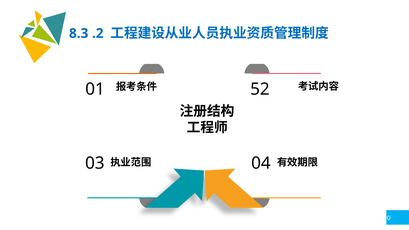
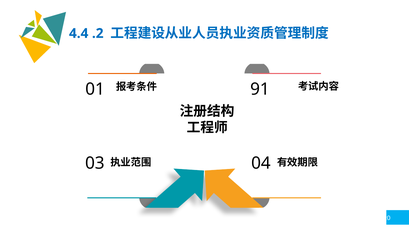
8.3: 8.3 -> 4.4
52: 52 -> 91
